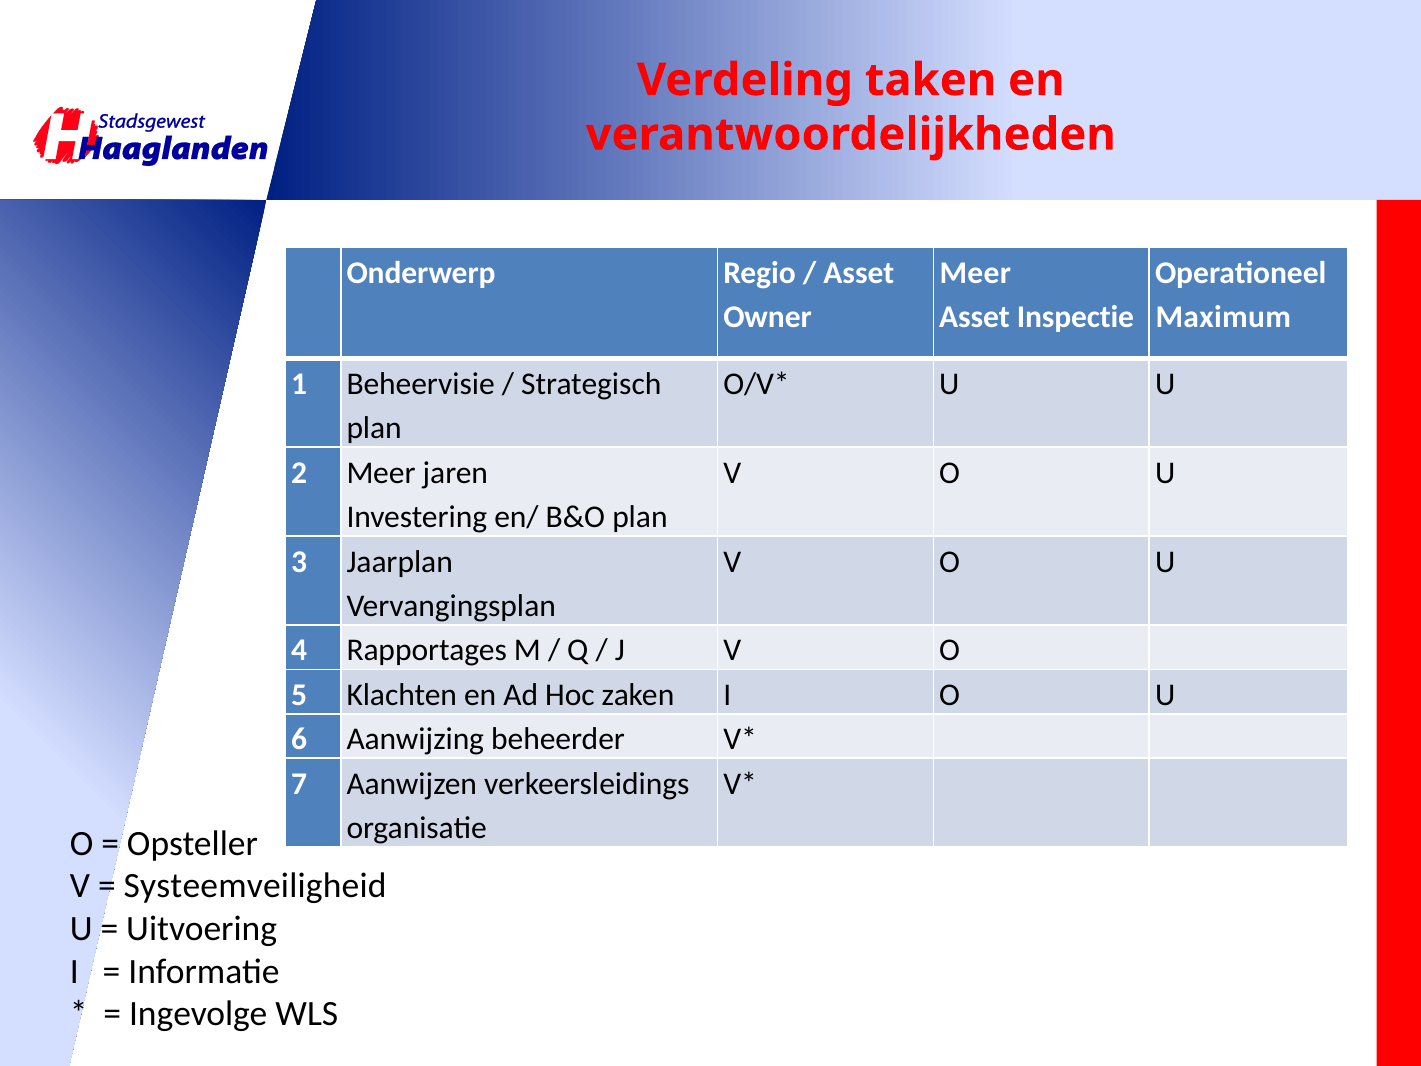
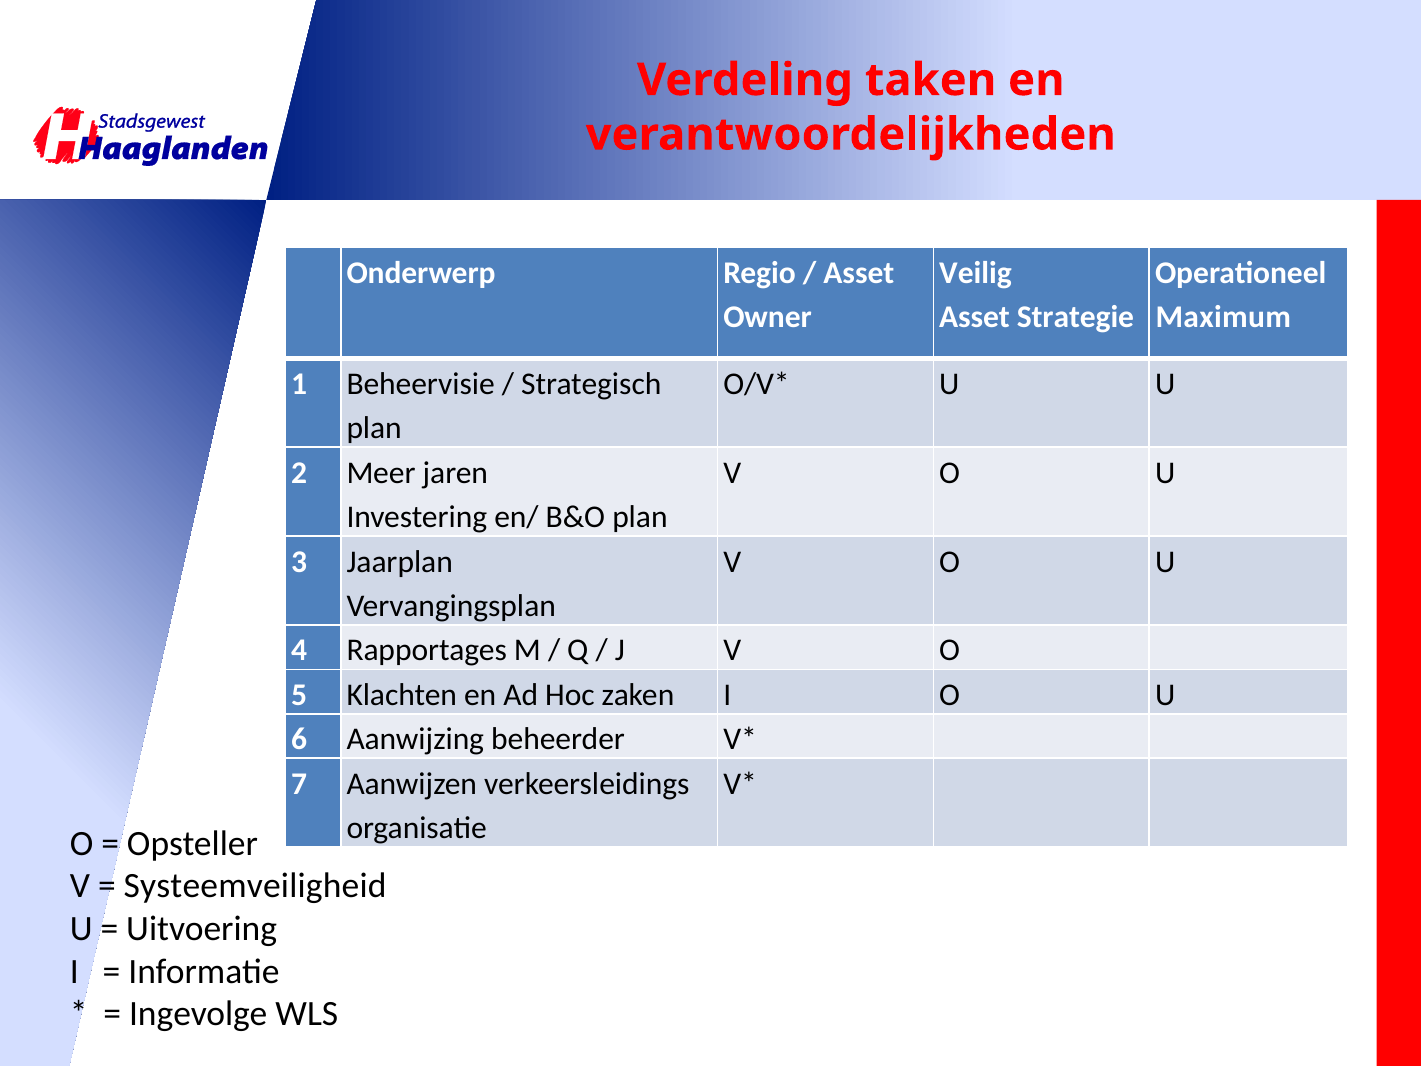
Meer at (975, 273): Meer -> Veilig
Inspectie: Inspectie -> Strategie
